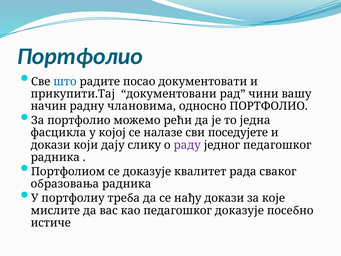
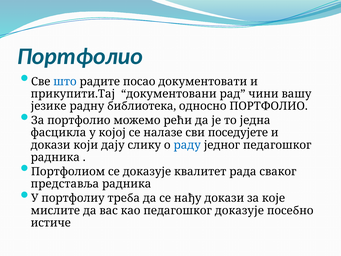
начин: начин -> језикe
члановима: члановима -> библиотека
раду colour: purple -> blue
образовања: образовања -> представља
